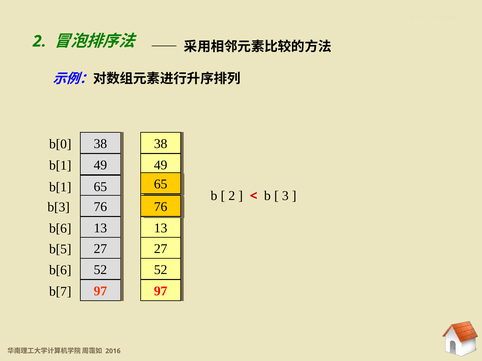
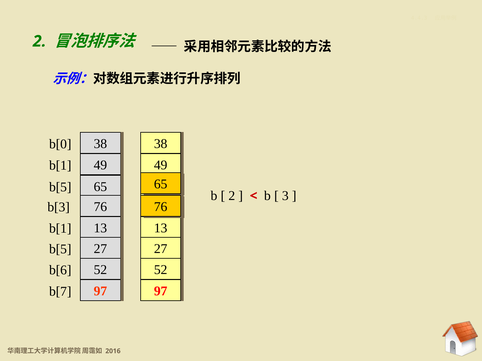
b[1 at (60, 187): b[1 -> b[5
b[6 at (60, 229): b[6 -> b[1
